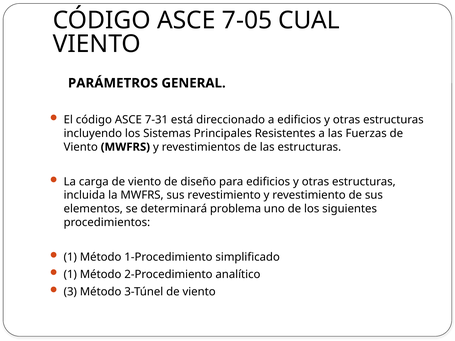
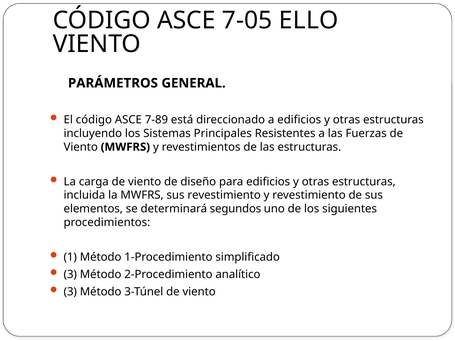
CUAL: CUAL -> ELLO
7-31: 7-31 -> 7-89
problema: problema -> segundos
1 at (70, 275): 1 -> 3
